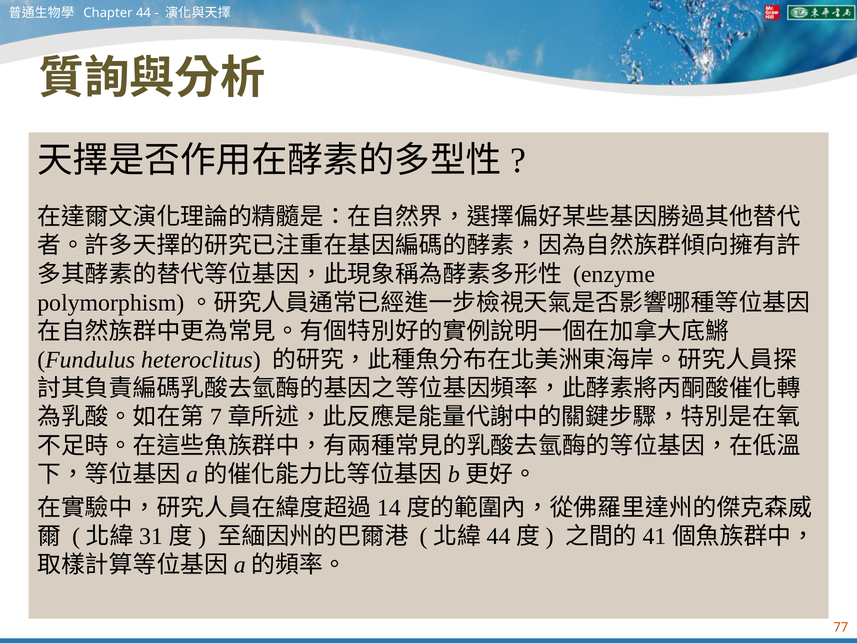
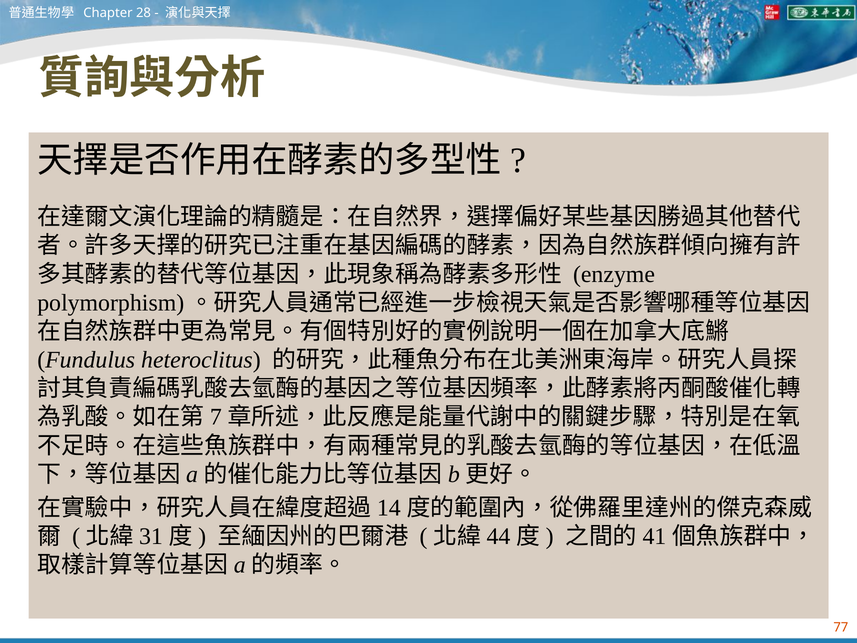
44: 44 -> 28
